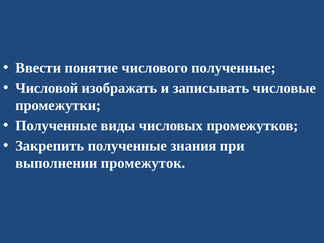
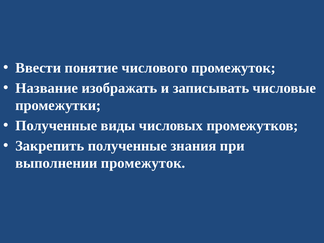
числового полученные: полученные -> промежуток
Числовой: Числовой -> Название
